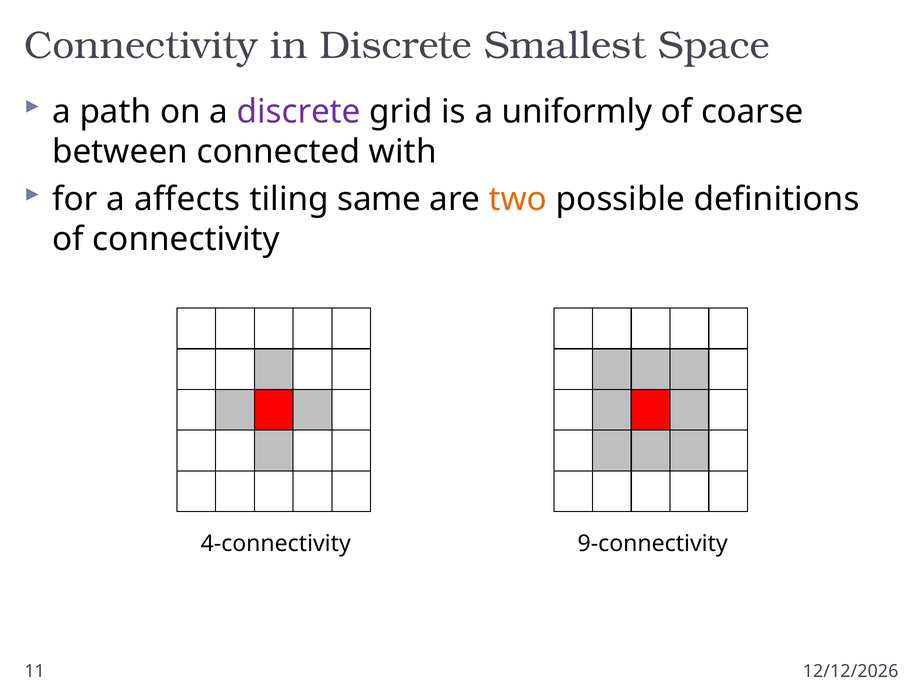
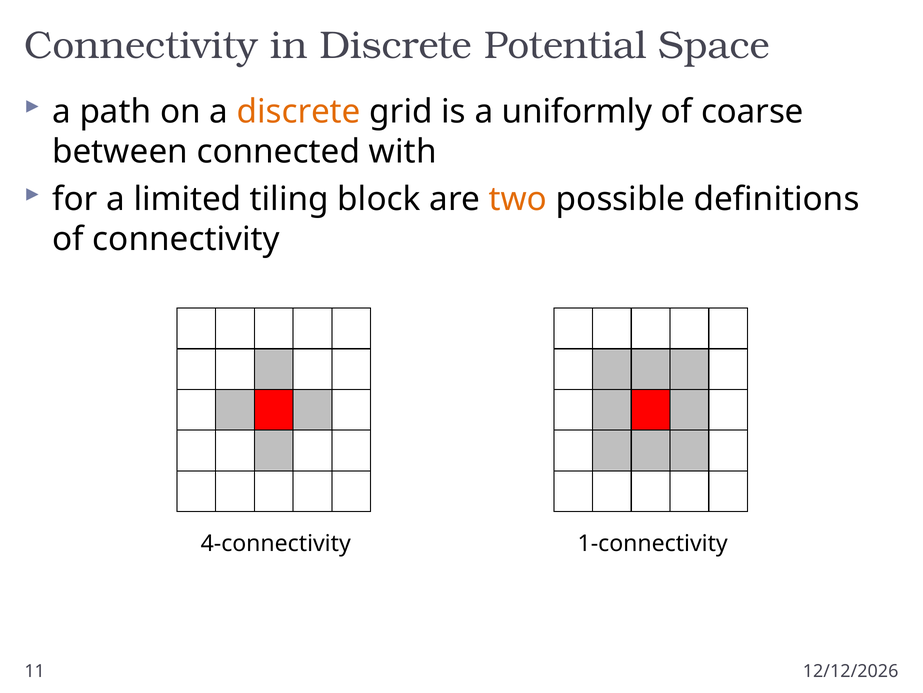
Smallest: Smallest -> Potential
discrete at (299, 111) colour: purple -> orange
affects: affects -> limited
same: same -> block
9-connectivity: 9-connectivity -> 1-connectivity
